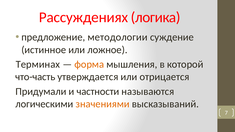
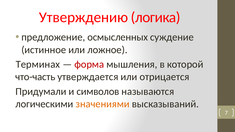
Рассуждениях: Рассуждениях -> Утверждению
методологии: методологии -> осмысленных
форма colour: orange -> red
частности: частности -> символов
